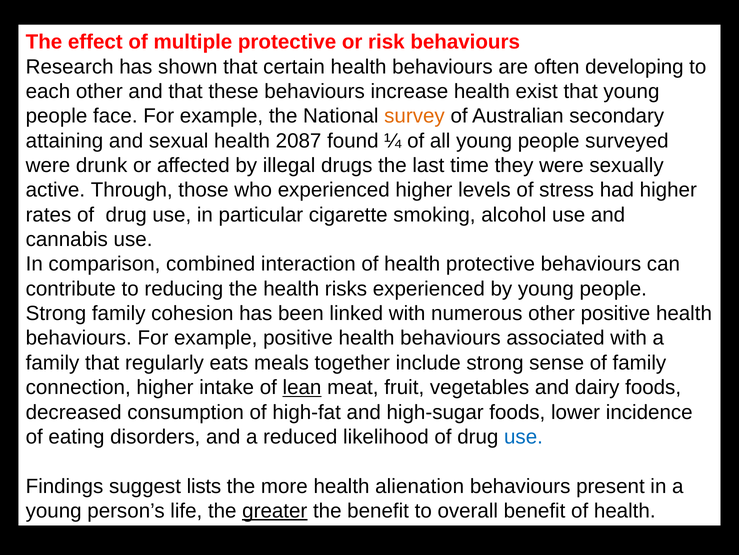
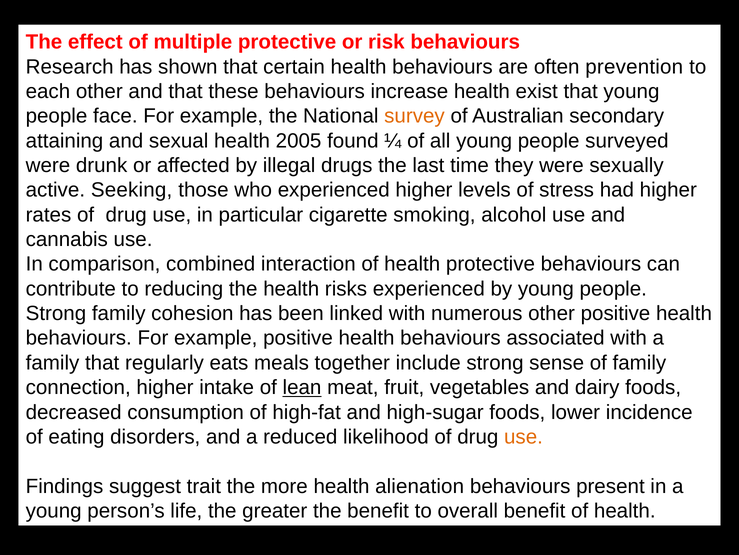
developing: developing -> prevention
2087: 2087 -> 2005
Through: Through -> Seeking
use at (523, 436) colour: blue -> orange
lists: lists -> trait
greater underline: present -> none
